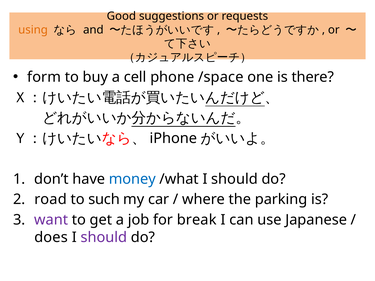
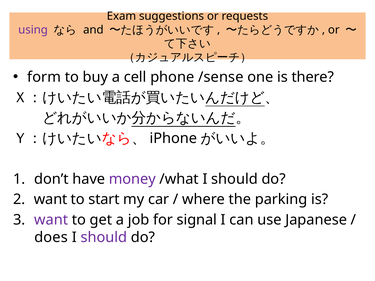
Good: Good -> Exam
using colour: orange -> purple
/space: /space -> /sense
money colour: blue -> purple
road at (51, 200): road -> want
such: such -> start
break: break -> signal
